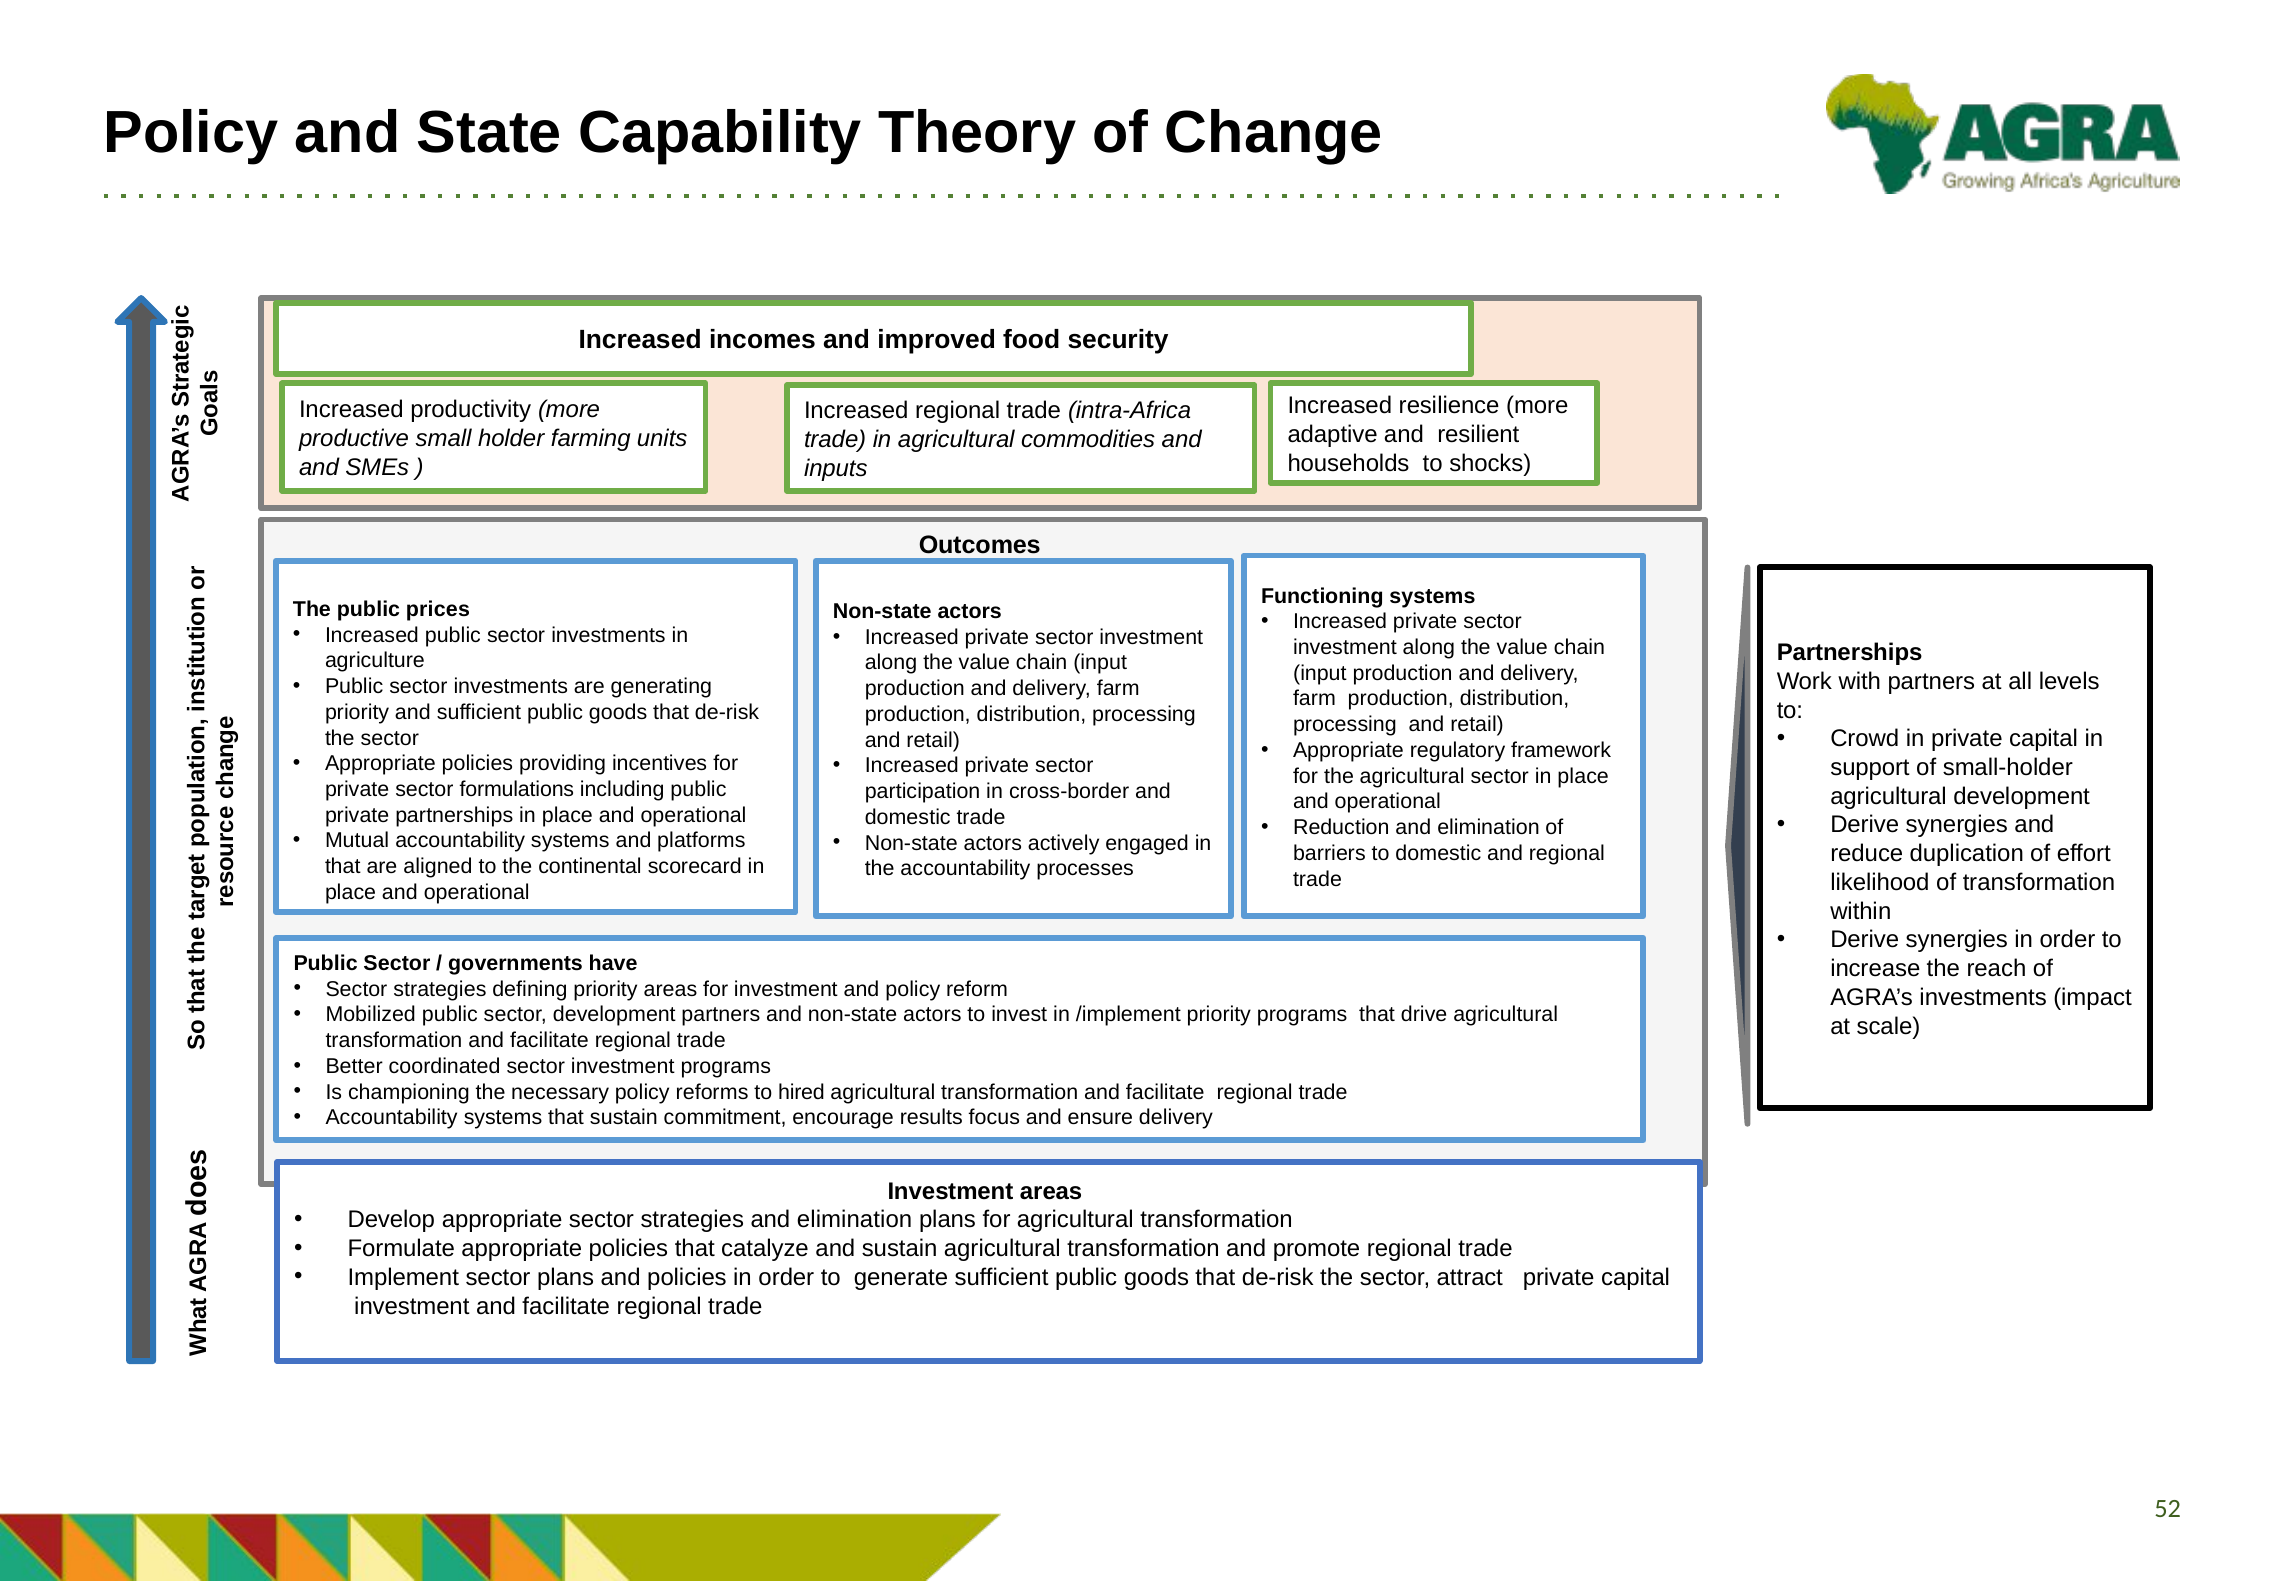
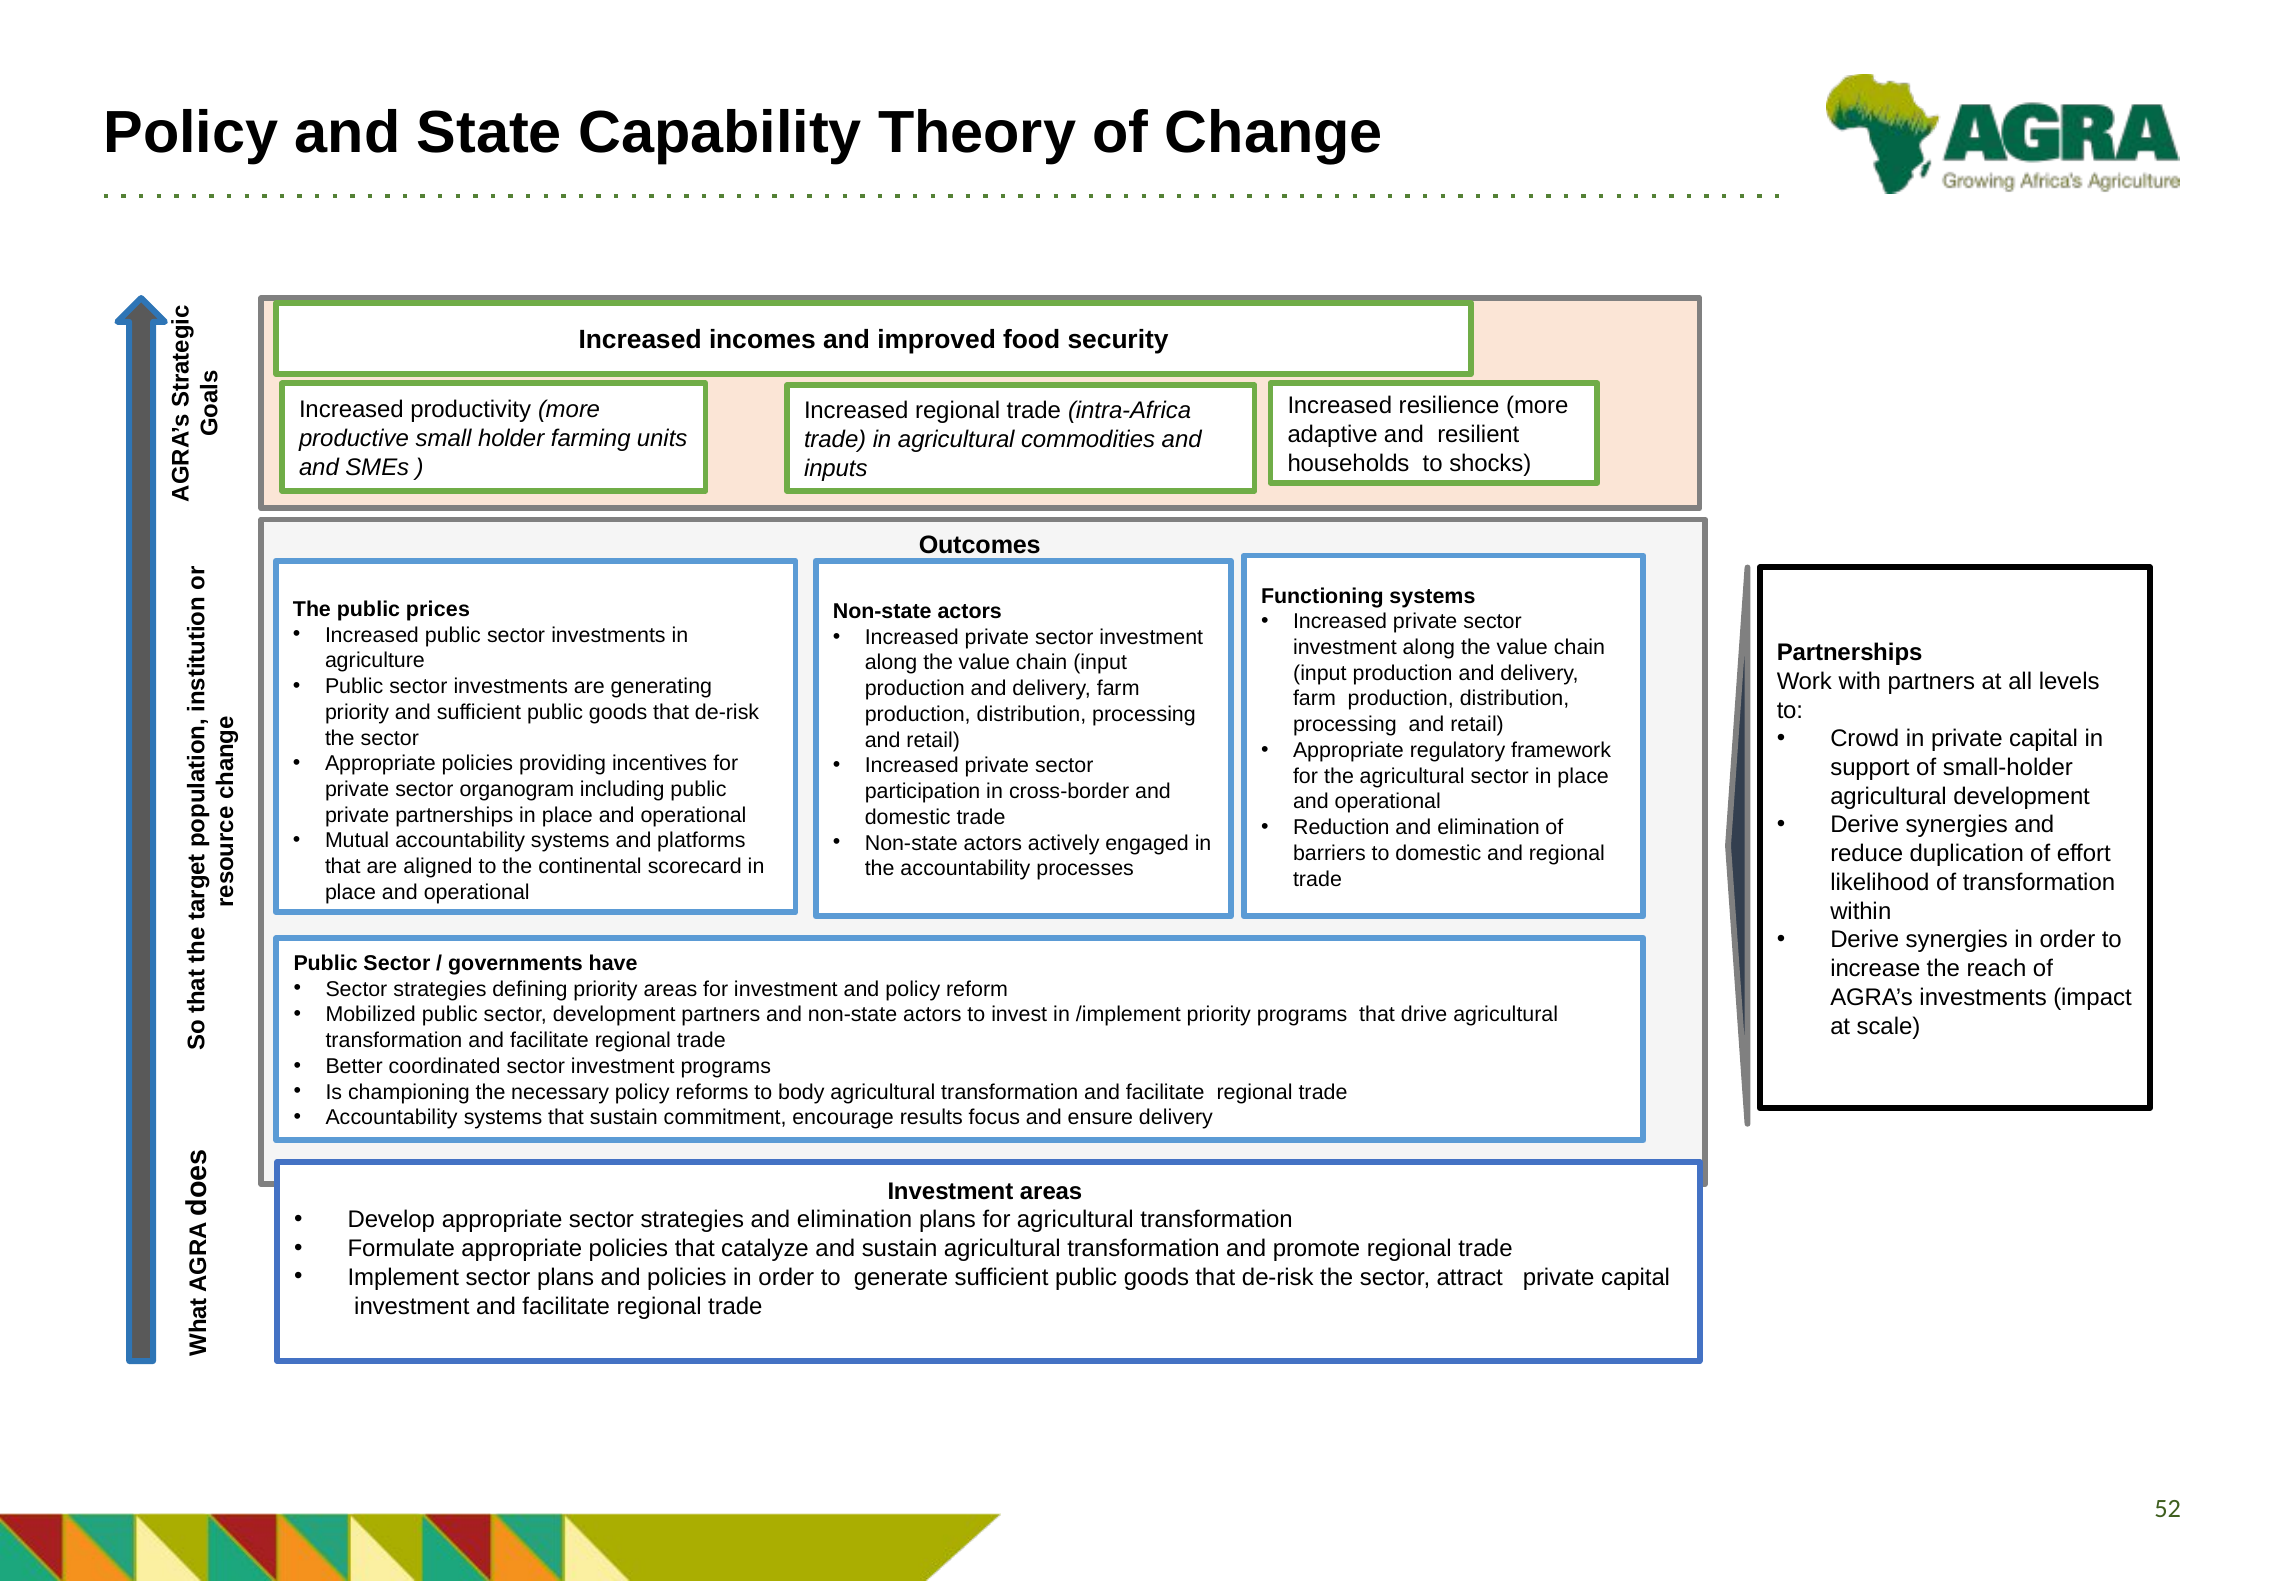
formulations: formulations -> organogram
hired: hired -> body
